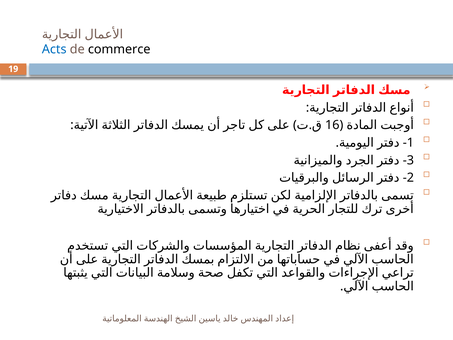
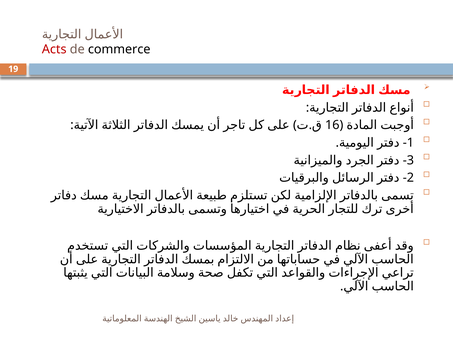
Acts colour: blue -> red
